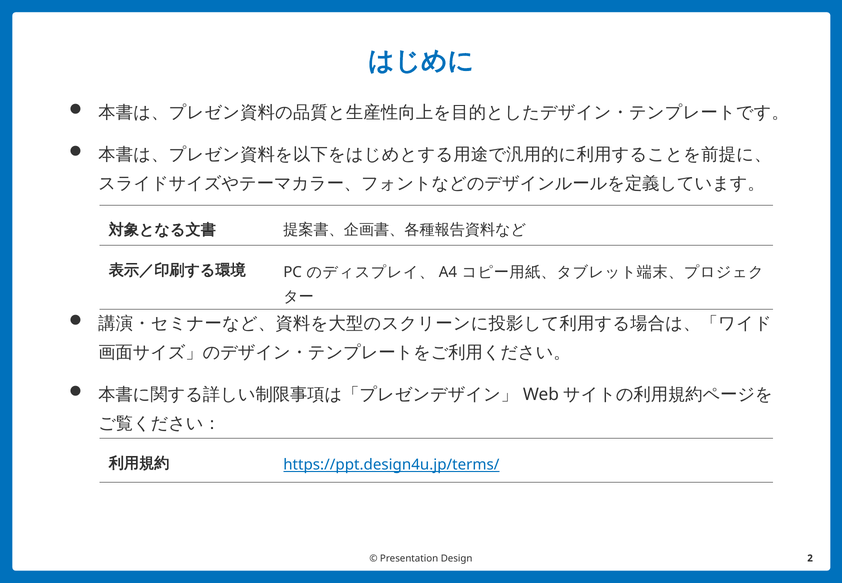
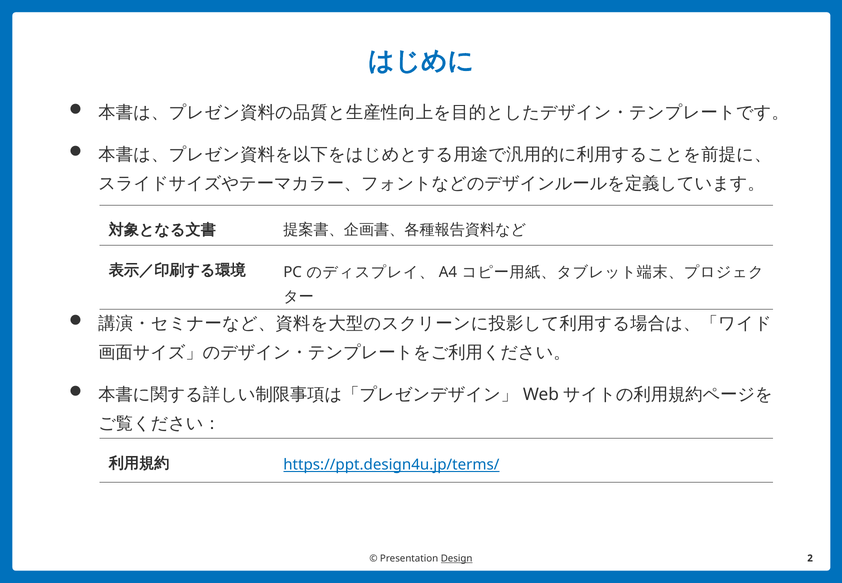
Design underline: none -> present
